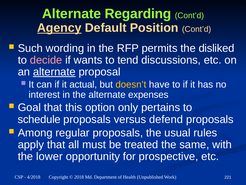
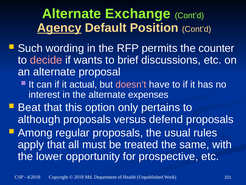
Regarding: Regarding -> Exchange
disliked: disliked -> counter
tend: tend -> brief
alternate at (54, 72) underline: present -> none
doesn’t colour: yellow -> pink
Goal: Goal -> Beat
schedule: schedule -> although
